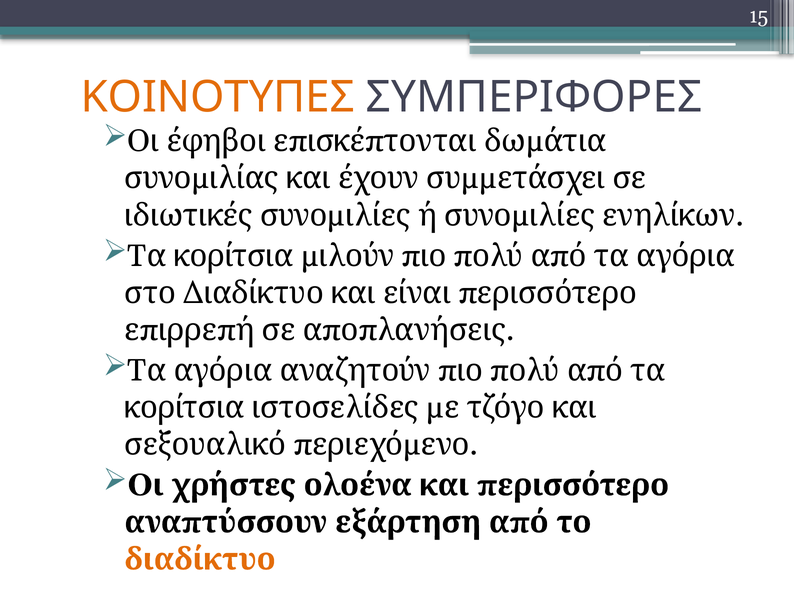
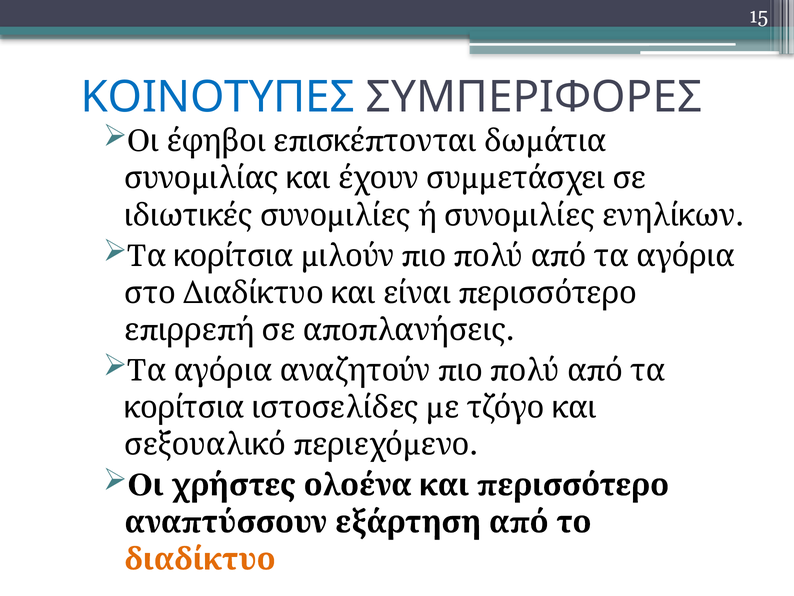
ΚΟΙΝΟΤΥΠΕΣ colour: orange -> blue
